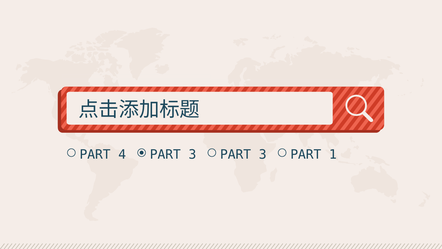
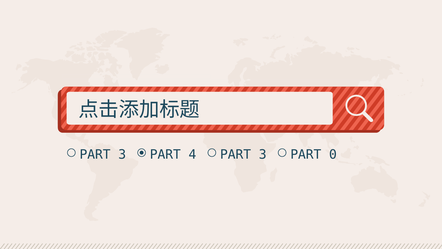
4 at (122, 154): 4 -> 3
3 at (192, 154): 3 -> 4
1: 1 -> 0
